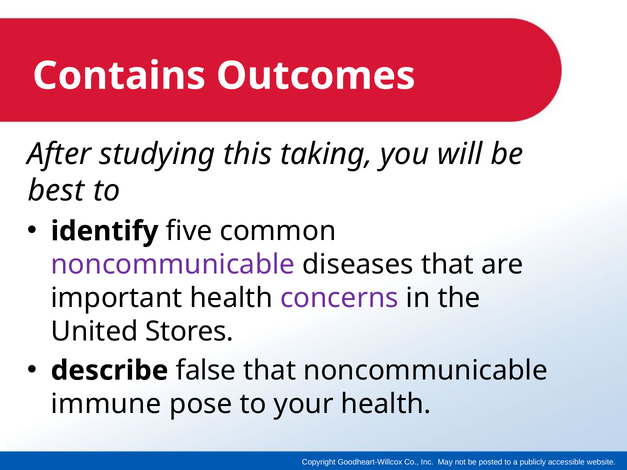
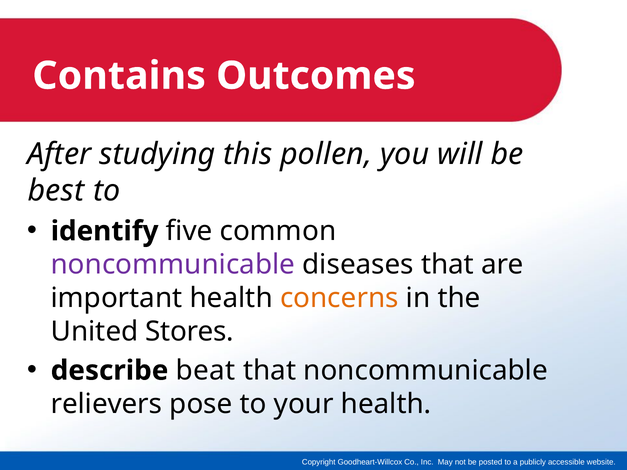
taking: taking -> pollen
concerns colour: purple -> orange
false: false -> beat
immune: immune -> relievers
